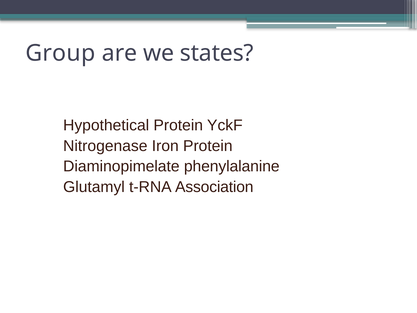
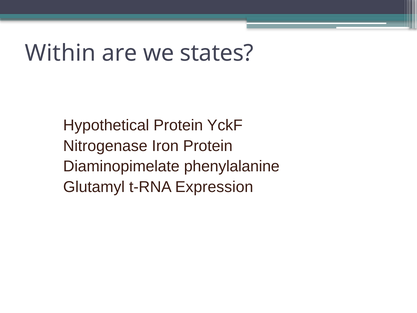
Group: Group -> Within
Association: Association -> Expression
